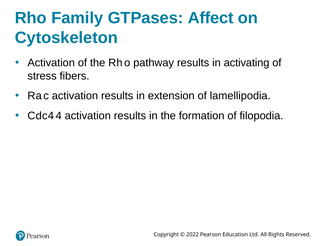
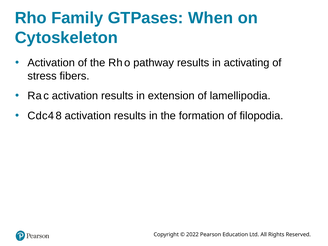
Affect: Affect -> When
4 4: 4 -> 8
